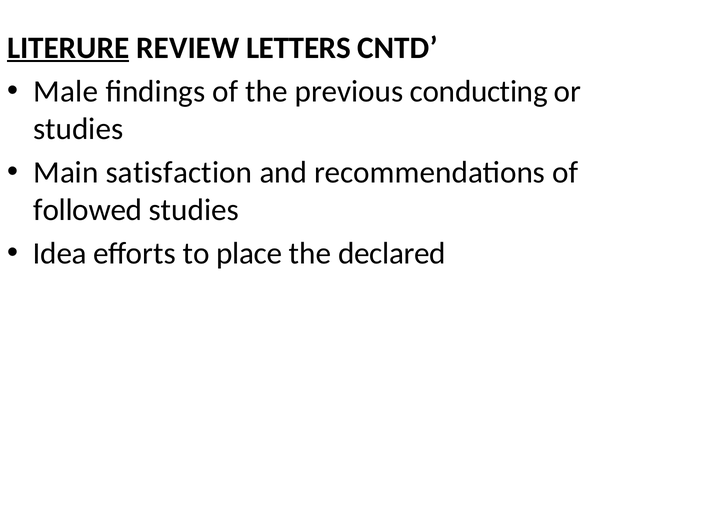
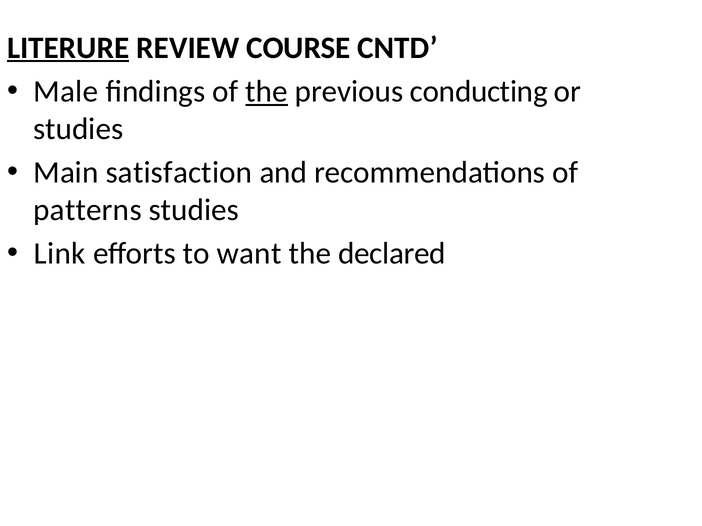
LETTERS: LETTERS -> COURSE
the at (267, 92) underline: none -> present
followed: followed -> patterns
Idea: Idea -> Link
place: place -> want
